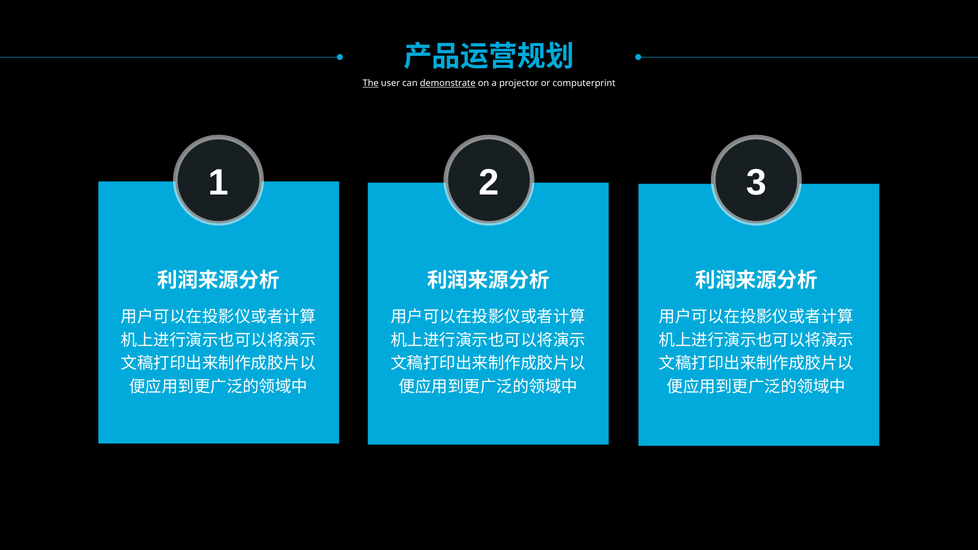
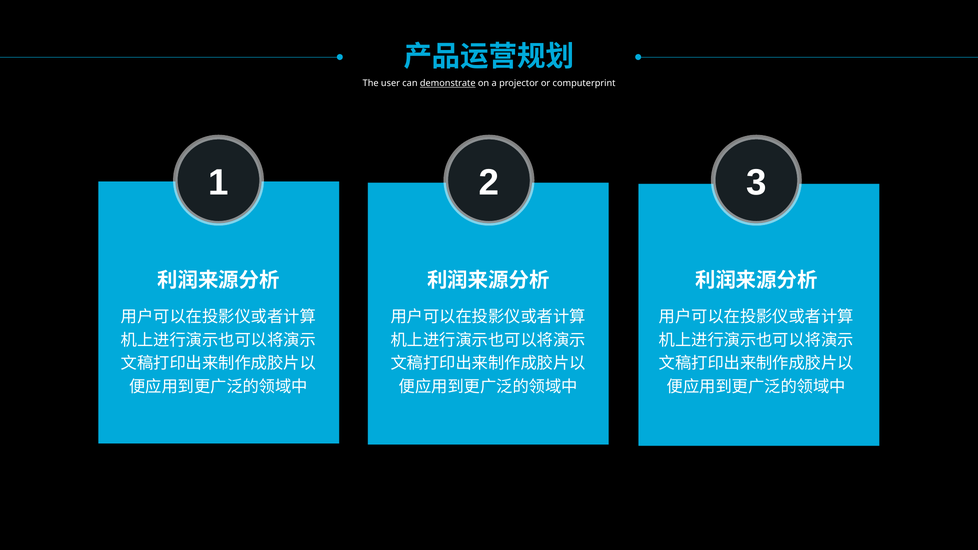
The underline: present -> none
